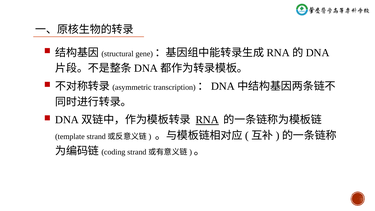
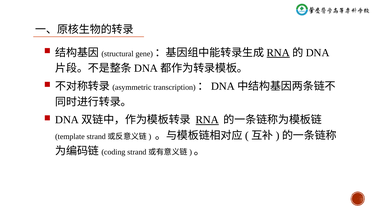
RNA at (278, 53) underline: none -> present
